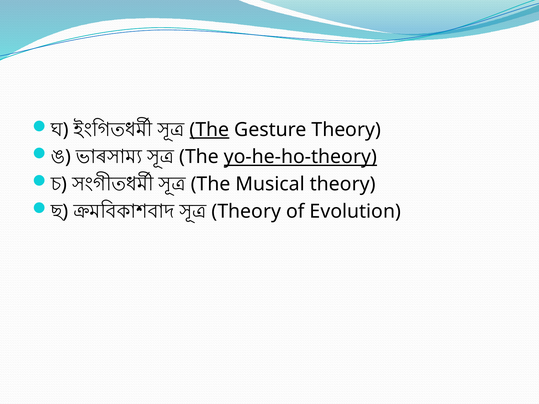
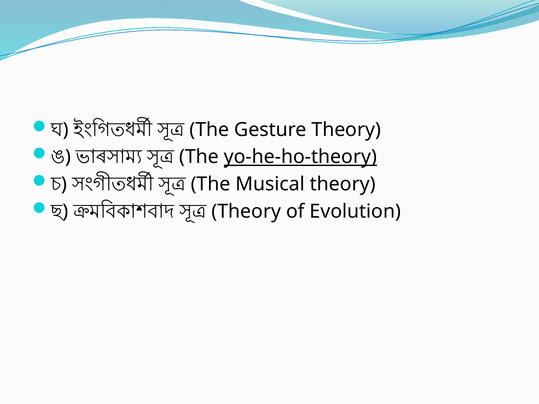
The at (209, 130) underline: present -> none
